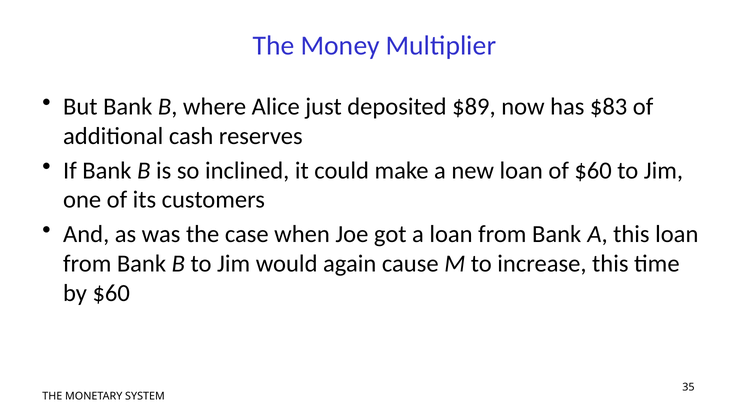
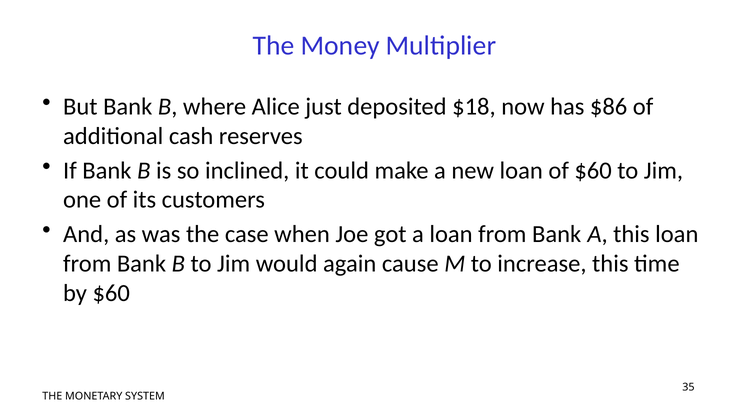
$89: $89 -> $18
$83: $83 -> $86
